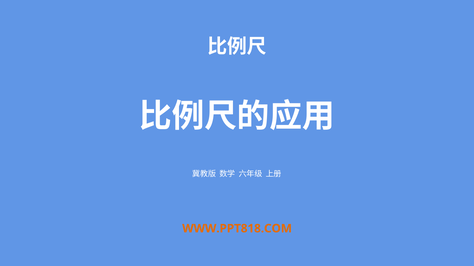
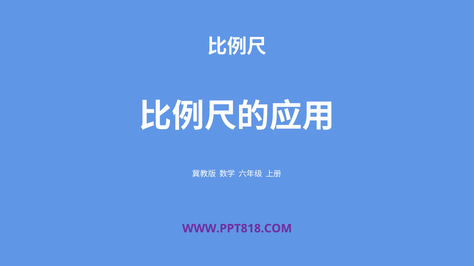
WWW.PPT818.COM colour: orange -> purple
